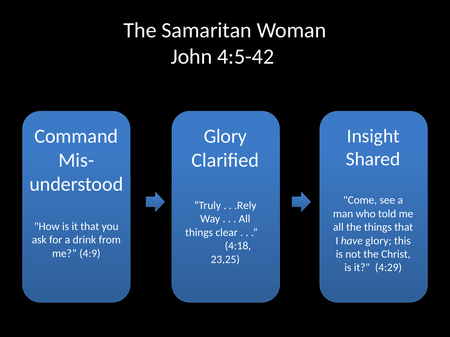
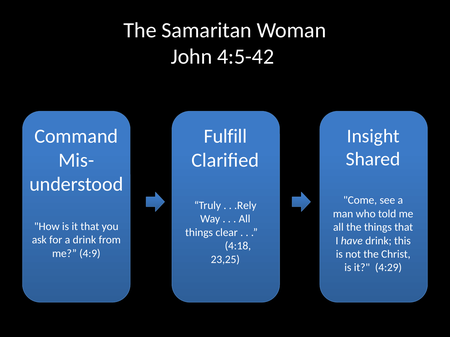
Glory at (225, 137): Glory -> Fulfill
have glory: glory -> drink
